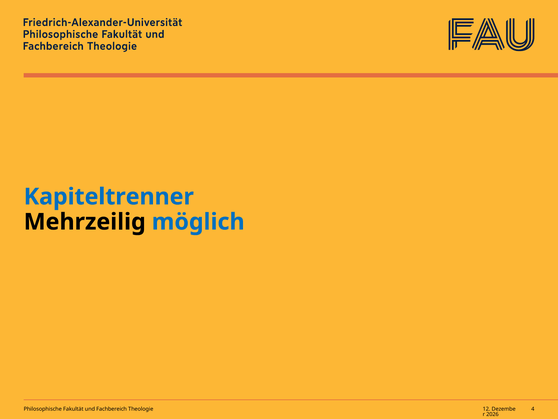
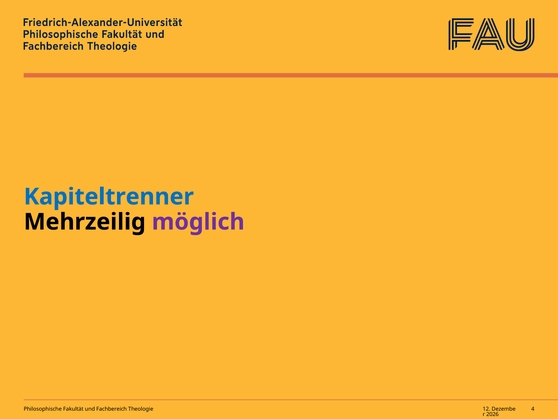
möglich colour: blue -> purple
